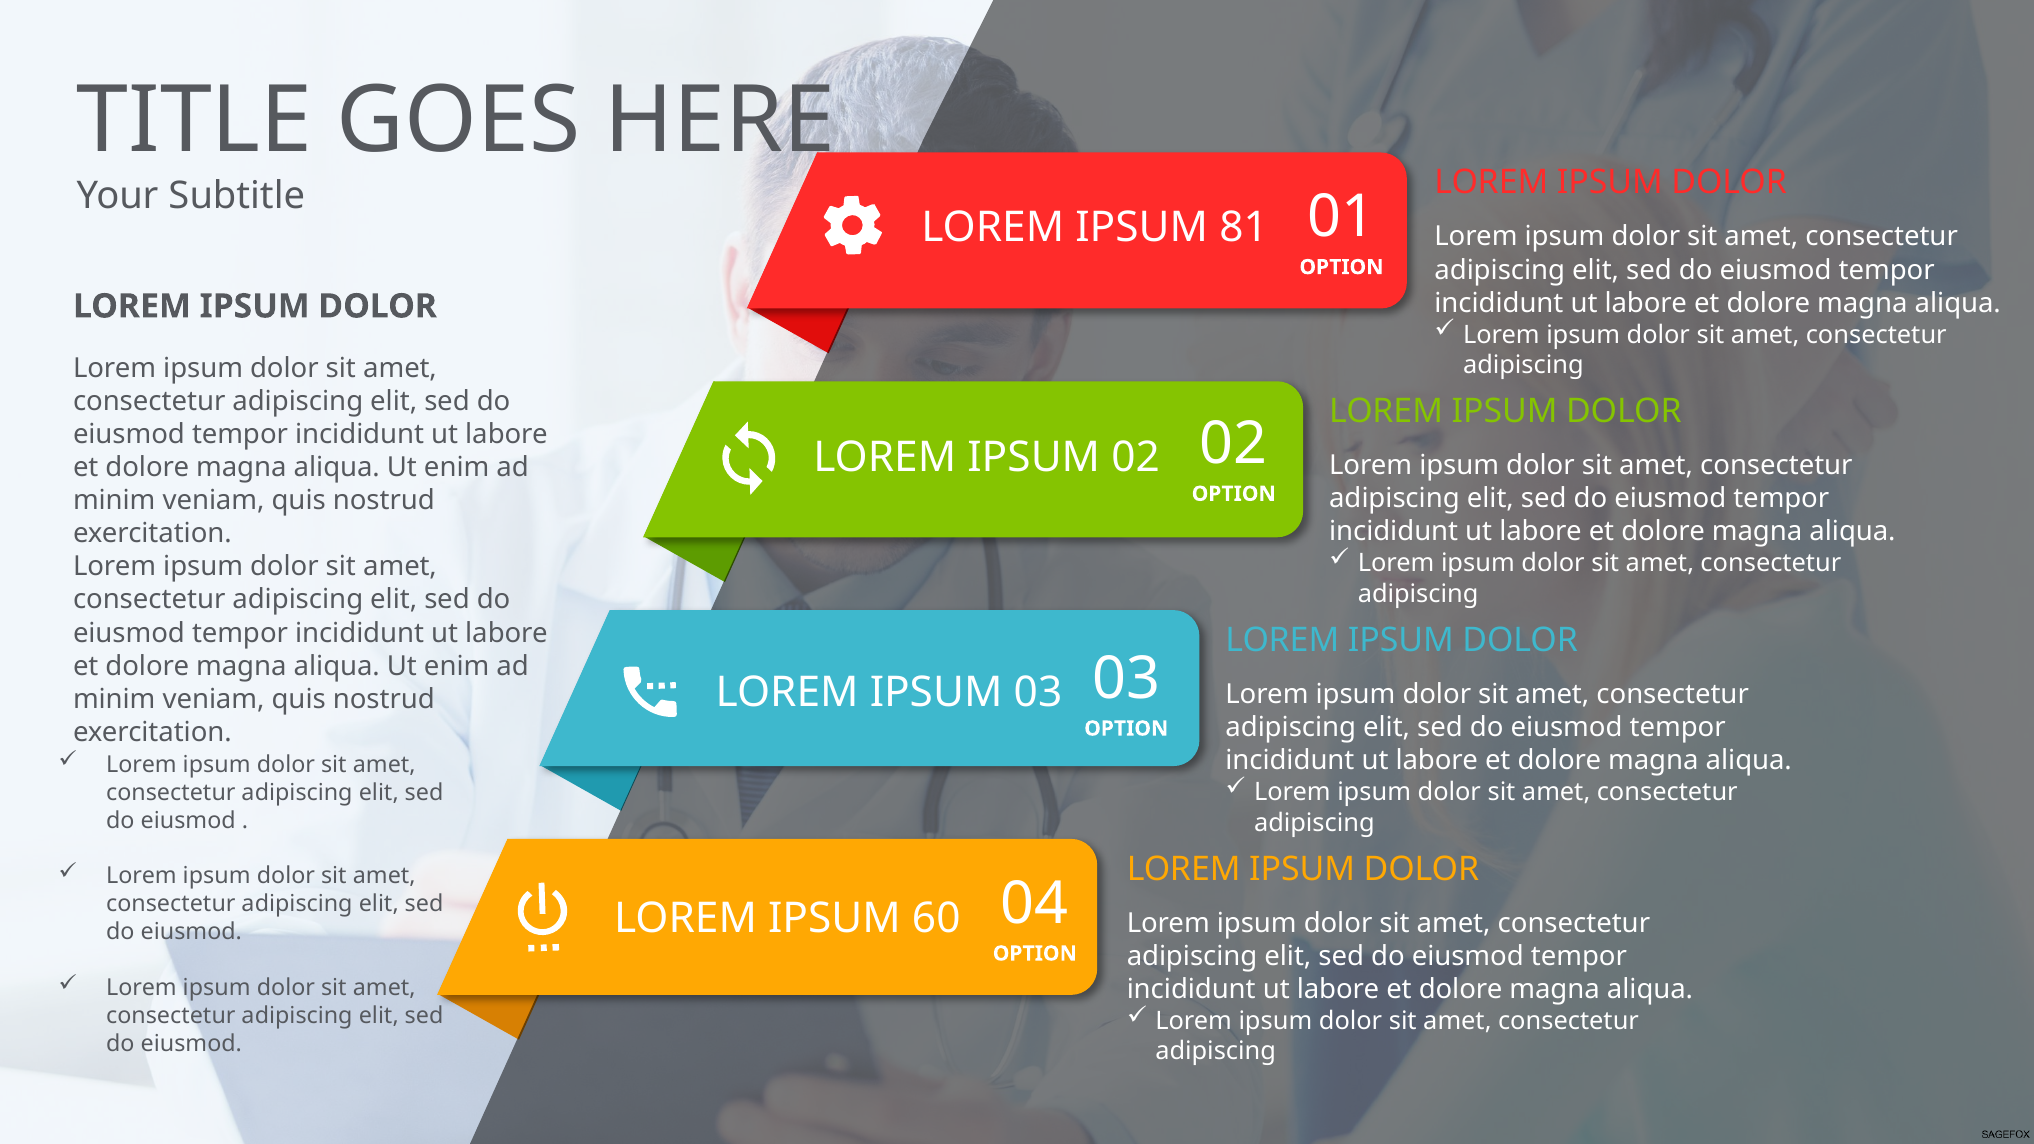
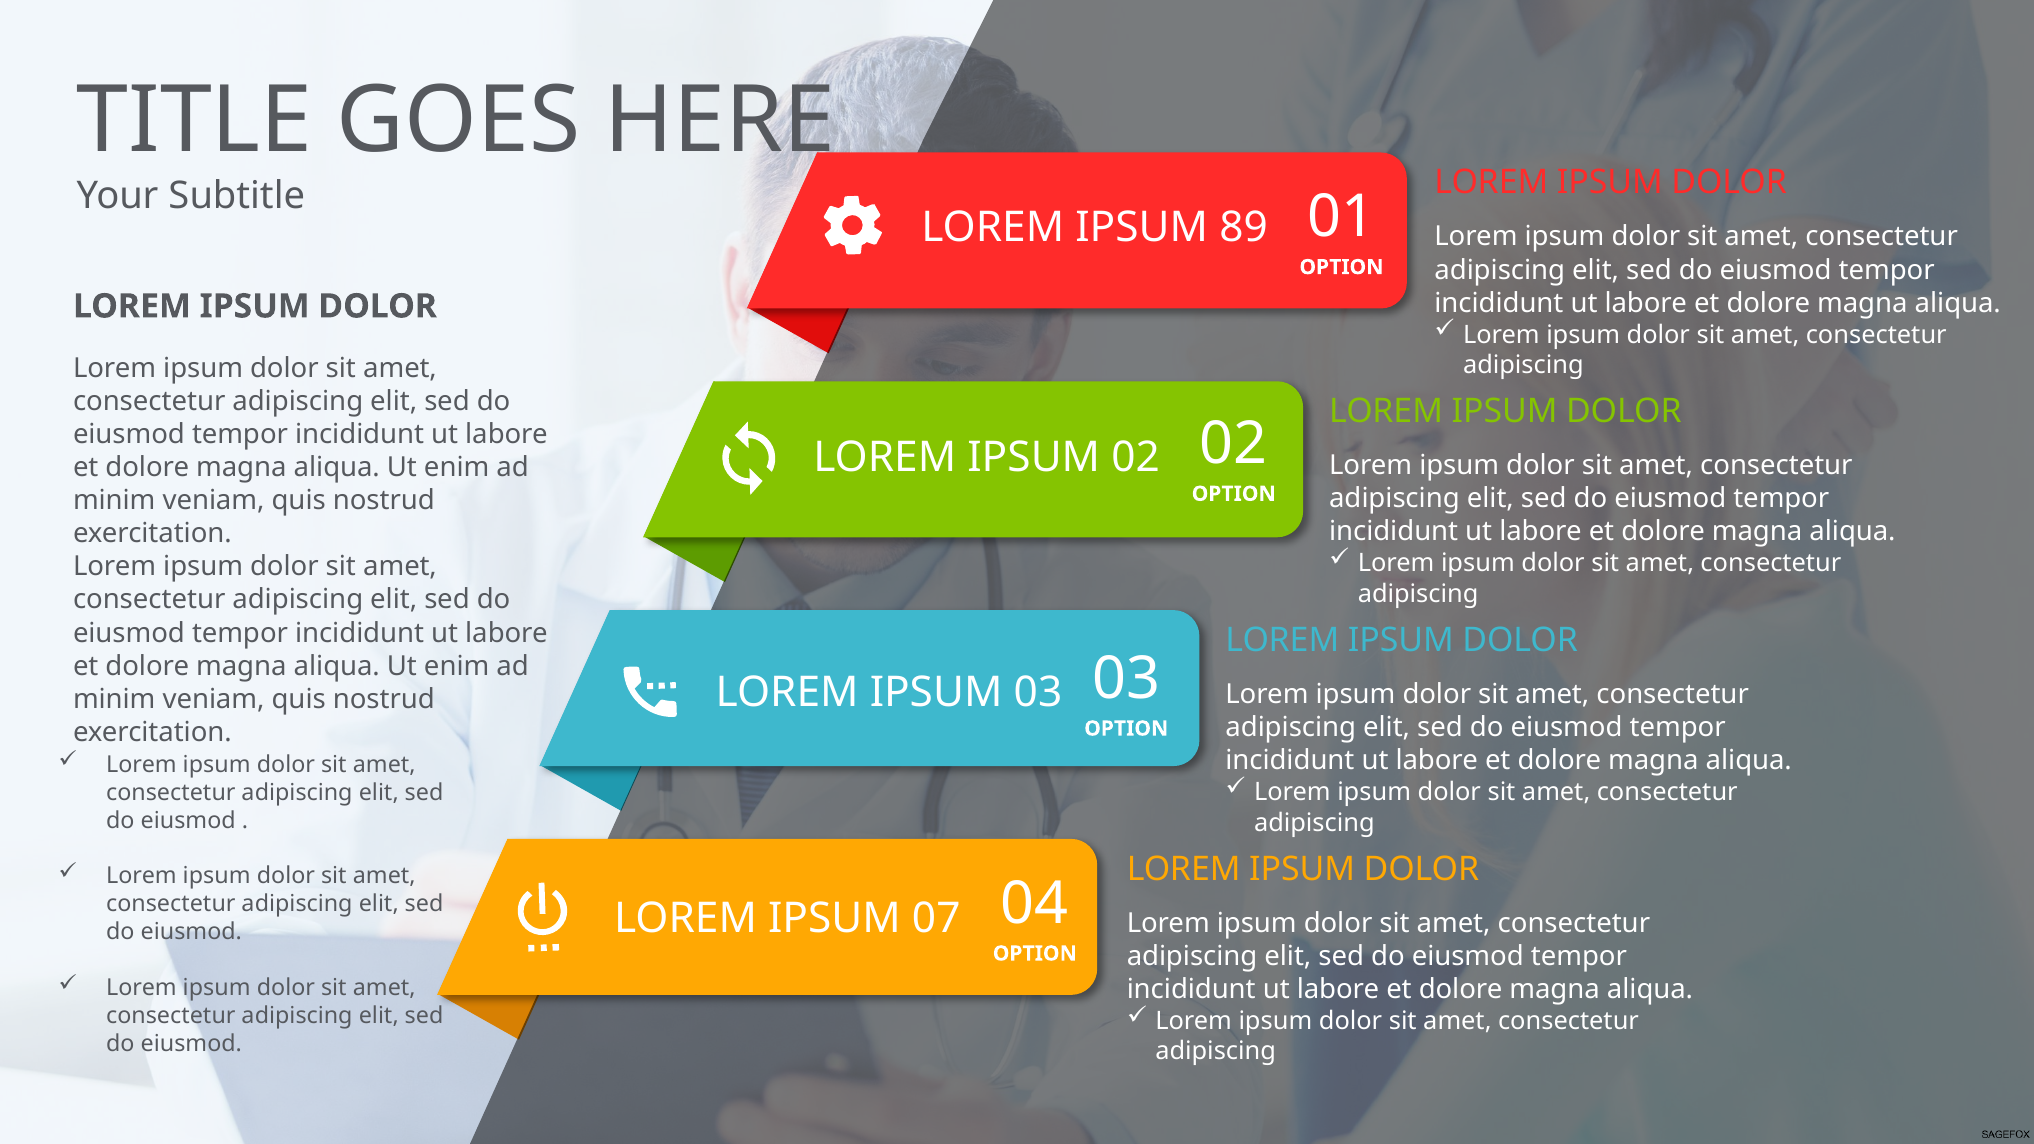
81: 81 -> 89
60: 60 -> 07
